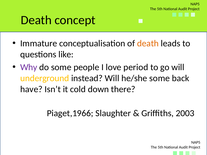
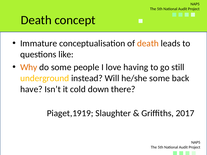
Why colour: purple -> orange
period: period -> having
go will: will -> still
Piaget,1966: Piaget,1966 -> Piaget,1919
2003: 2003 -> 2017
